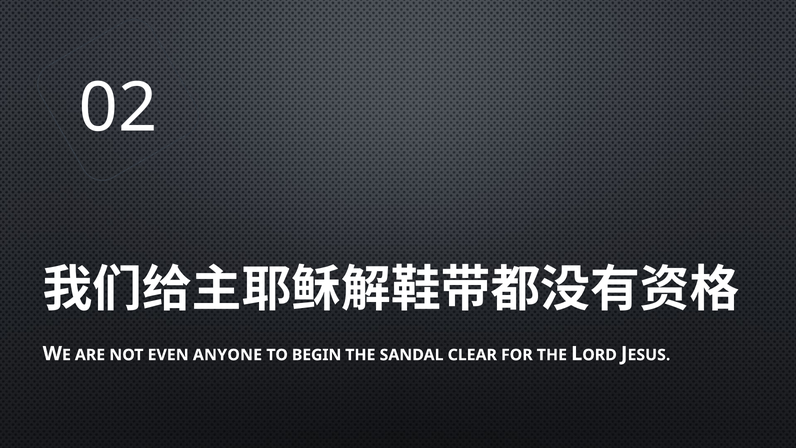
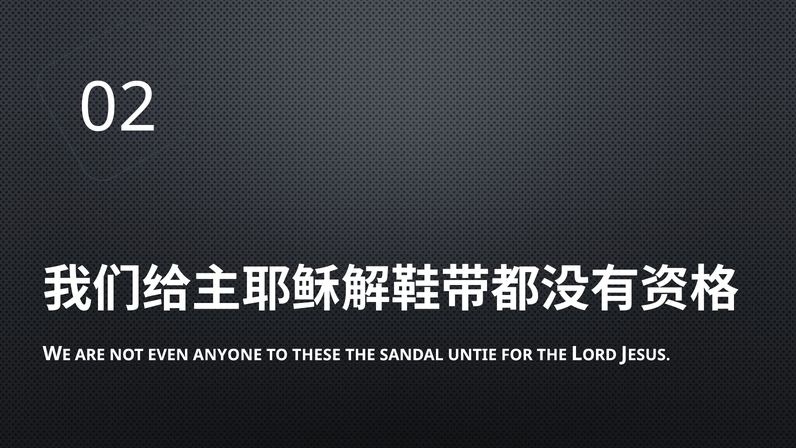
BEGIN: BEGIN -> THESE
CLEAR: CLEAR -> UNTIE
